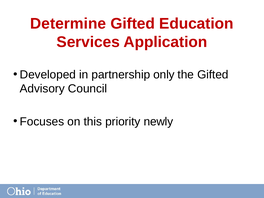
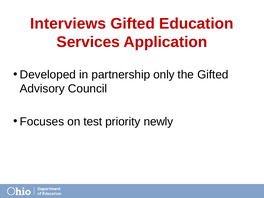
Determine: Determine -> Interviews
this: this -> test
